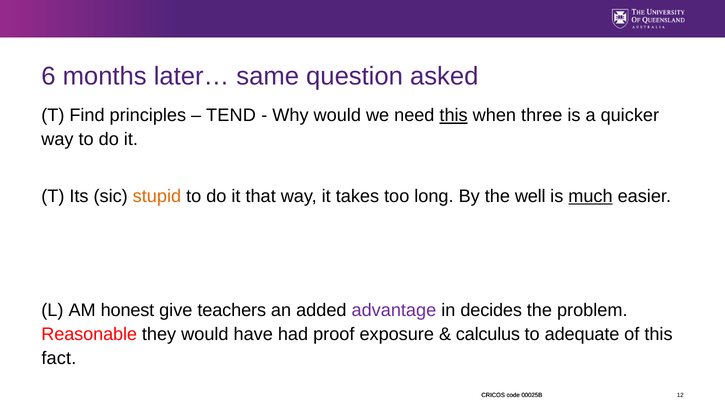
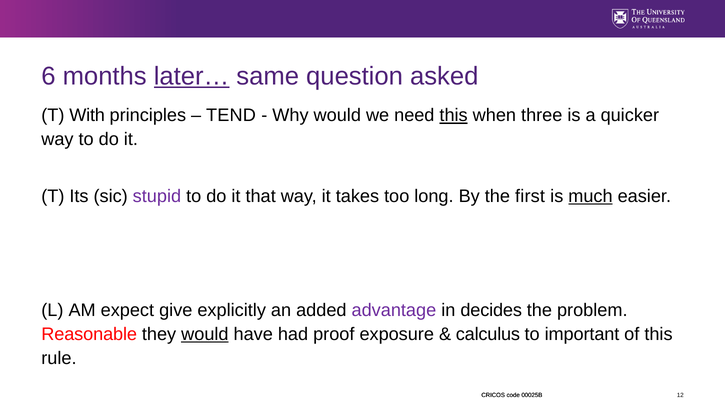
later… underline: none -> present
Find: Find -> With
stupid colour: orange -> purple
well: well -> first
honest: honest -> expect
teachers: teachers -> explicitly
would at (205, 334) underline: none -> present
adequate: adequate -> important
fact: fact -> rule
